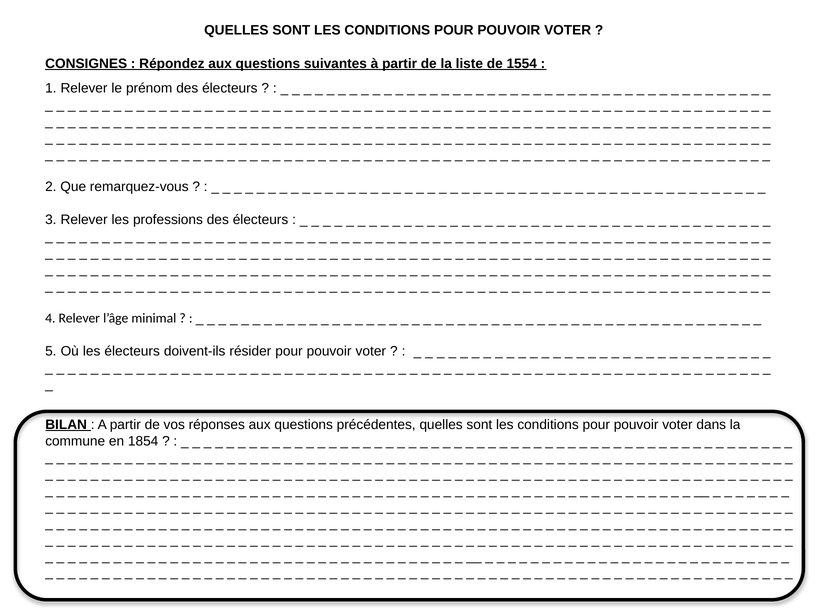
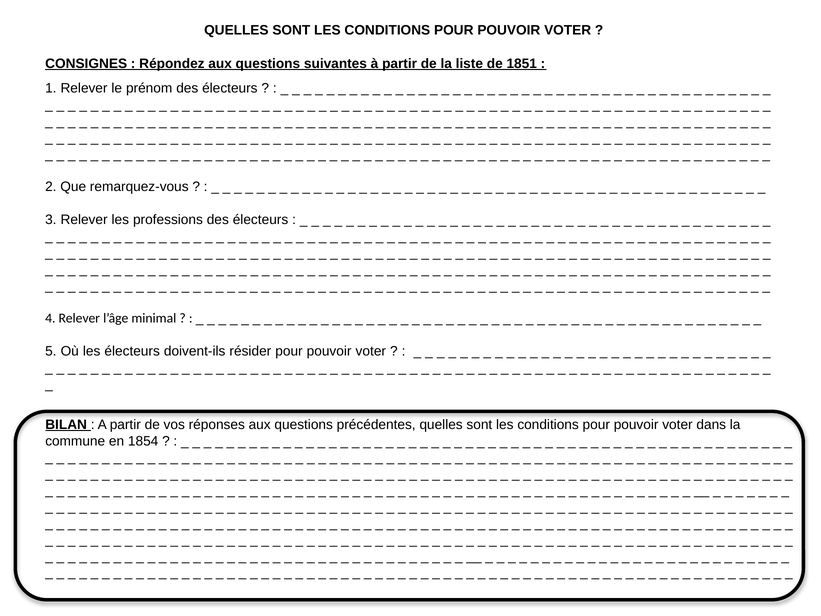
1554: 1554 -> 1851
